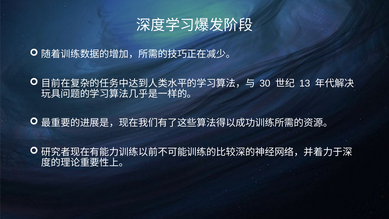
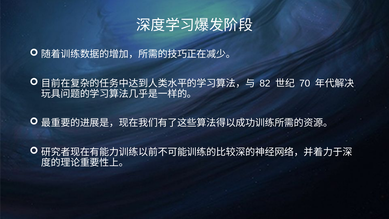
30: 30 -> 82
13: 13 -> 70
